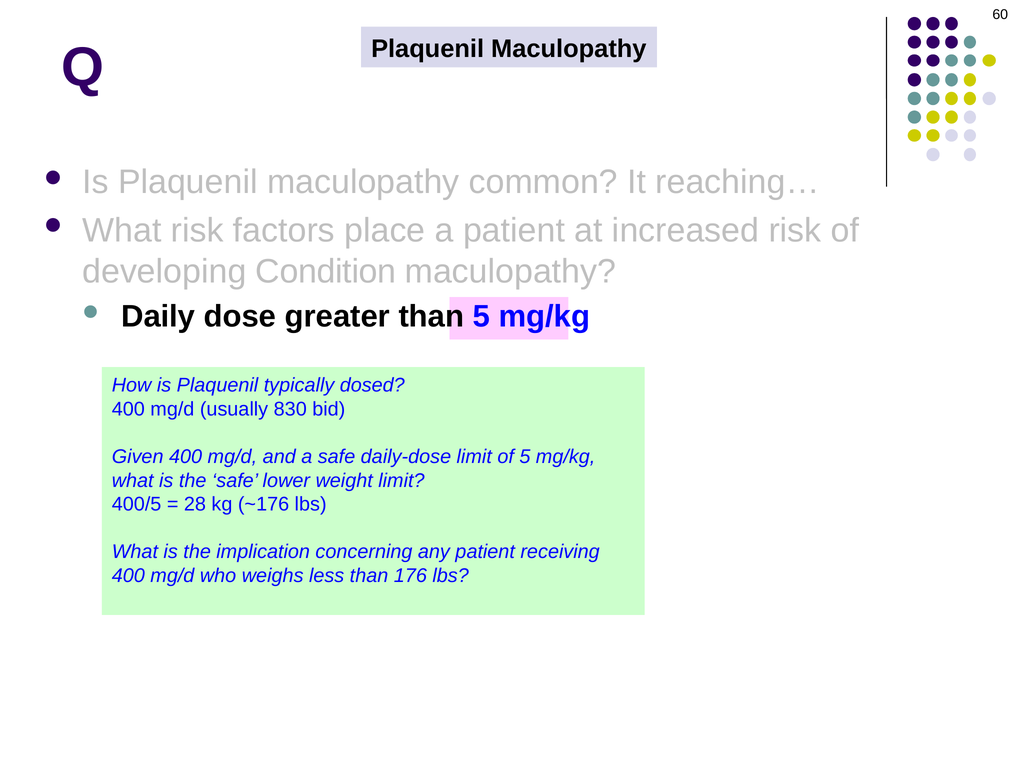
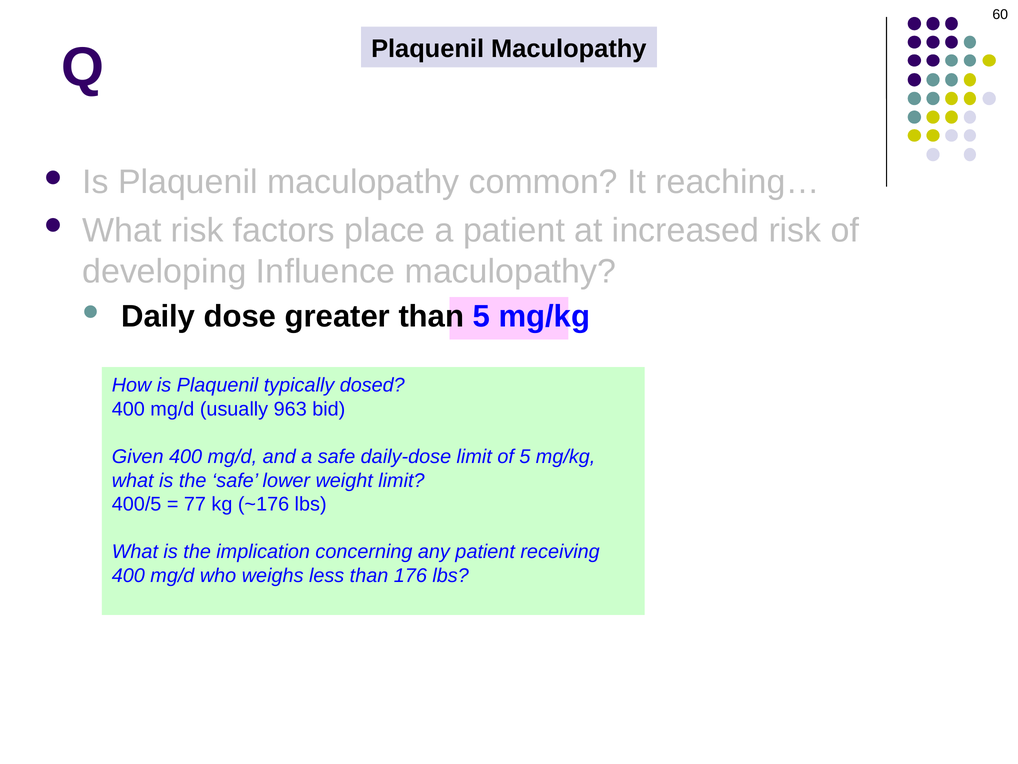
Condition: Condition -> Influence
830: 830 -> 963
28: 28 -> 77
